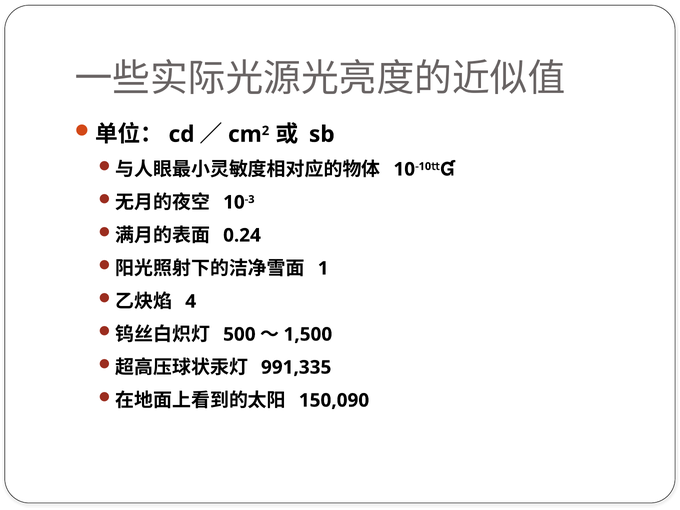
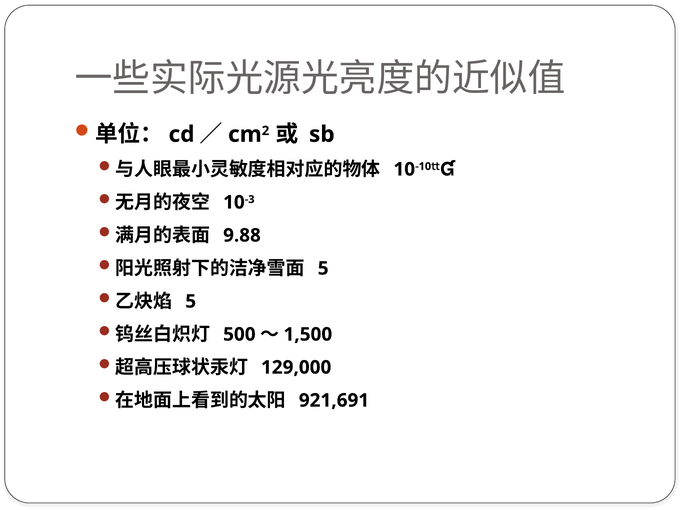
0.24: 0.24 -> 9.88
1 at (323, 268): 1 -> 5
4 at (191, 301): 4 -> 5
991,335: 991,335 -> 129,000
150,090: 150,090 -> 921,691
